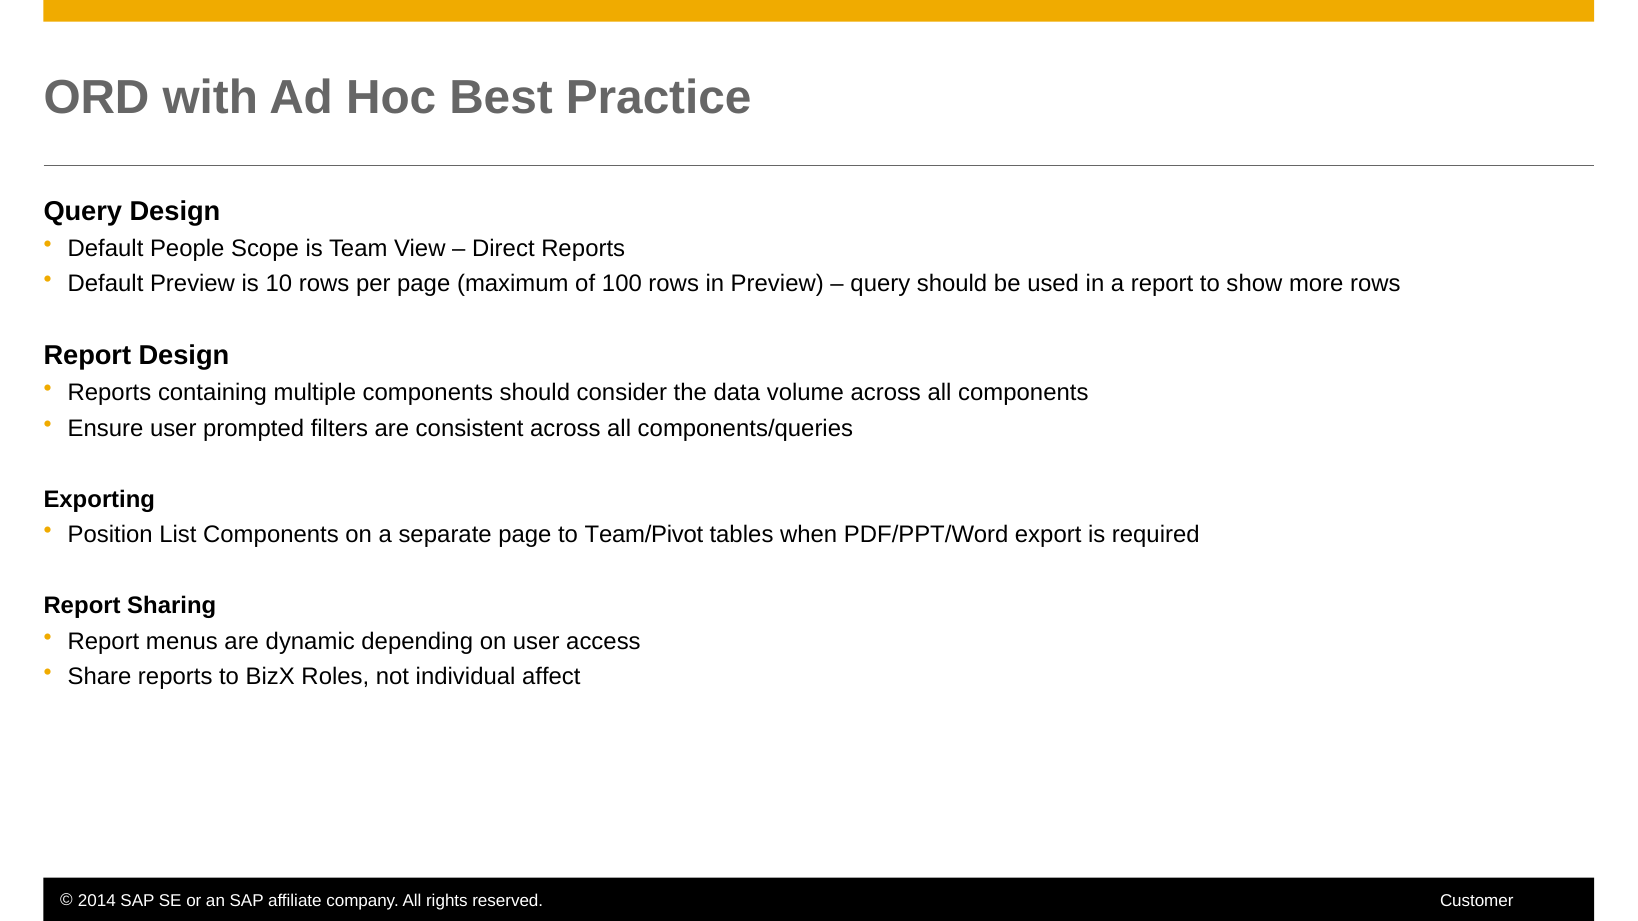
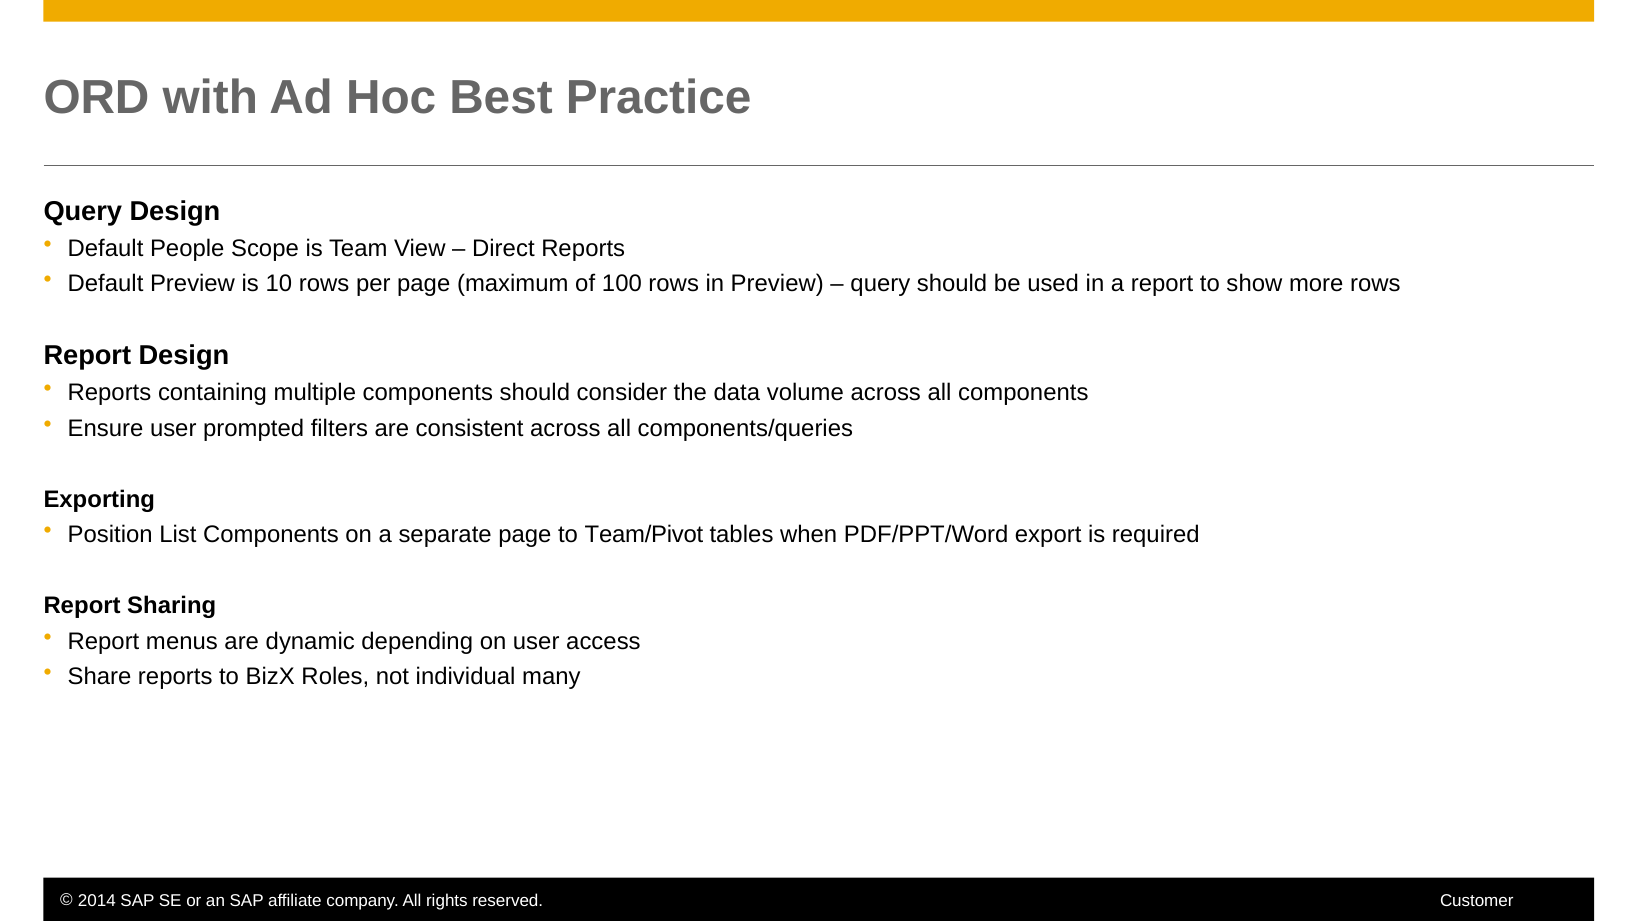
affect: affect -> many
